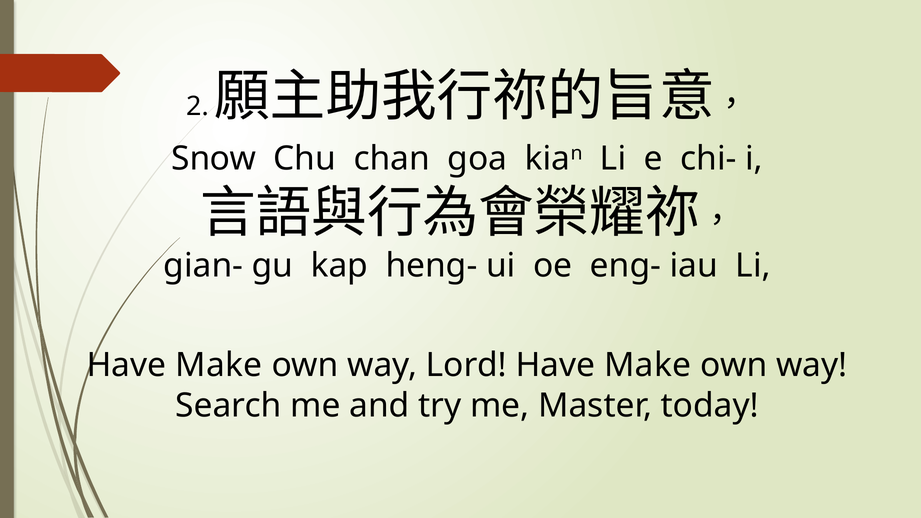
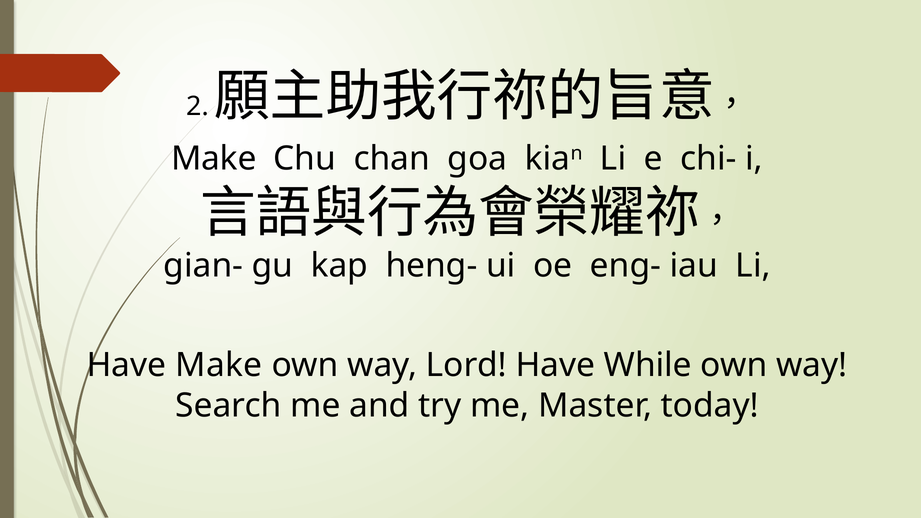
Snow at (214, 159): Snow -> Make
Lord Have Make: Make -> While
